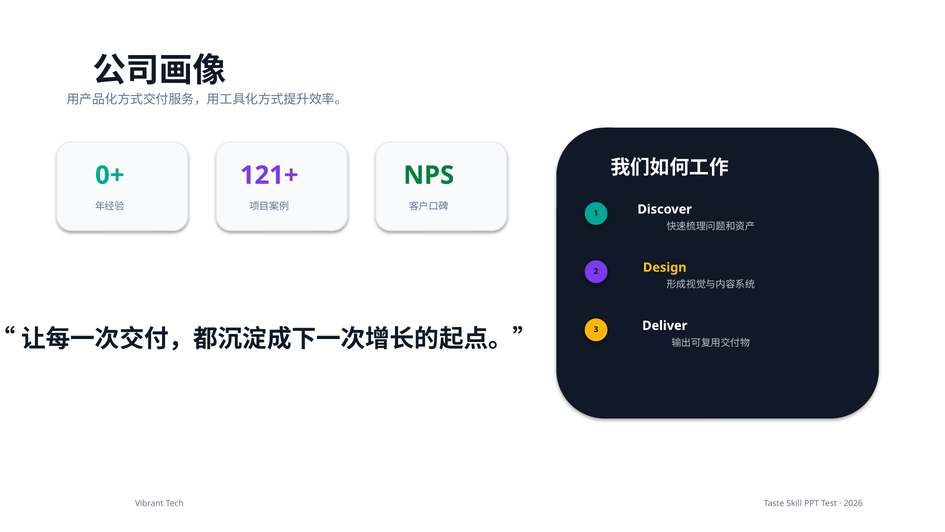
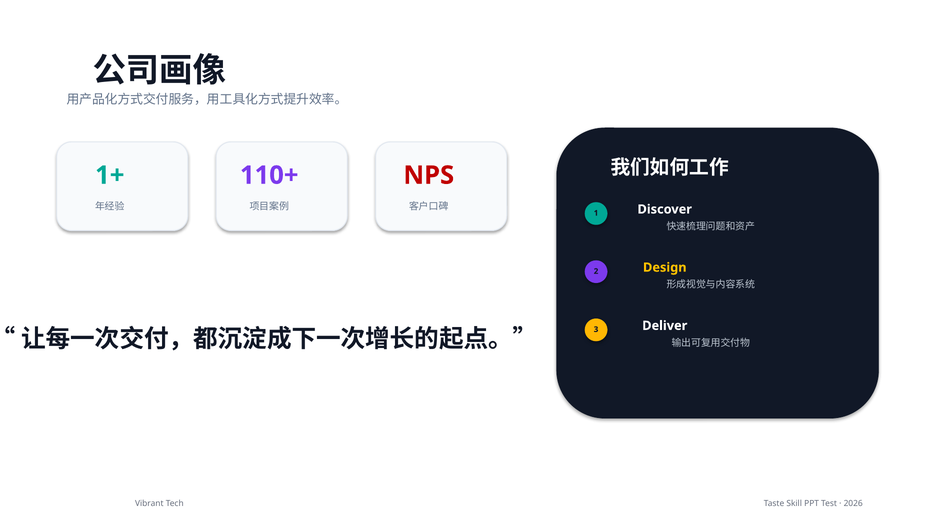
0+: 0+ -> 1+
121+: 121+ -> 110+
NPS colour: green -> red
